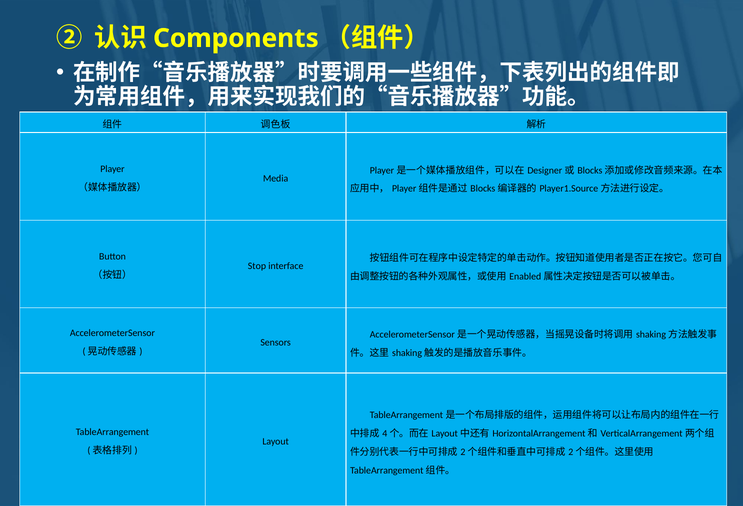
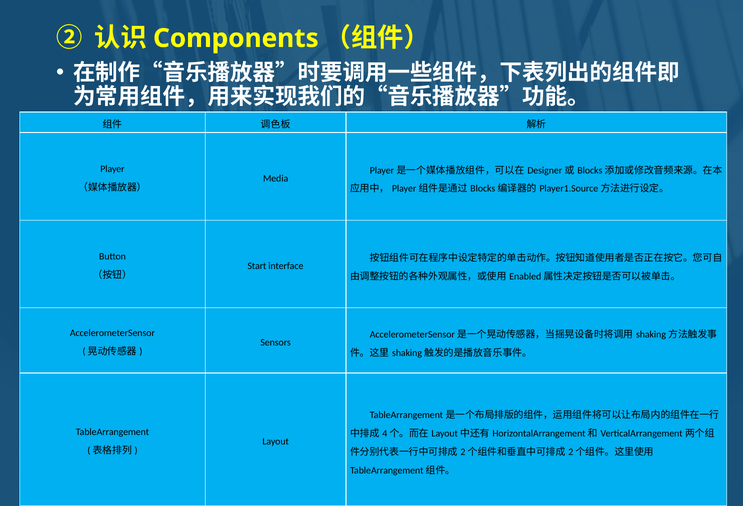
Stop: Stop -> Start
